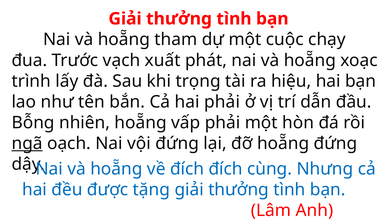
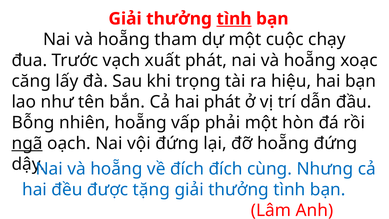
tình at (234, 19) underline: none -> present
trình: trình -> căng
hai phải: phải -> phát
